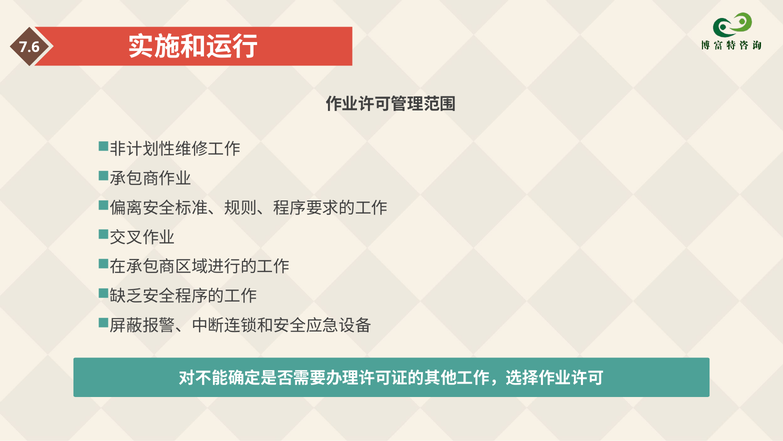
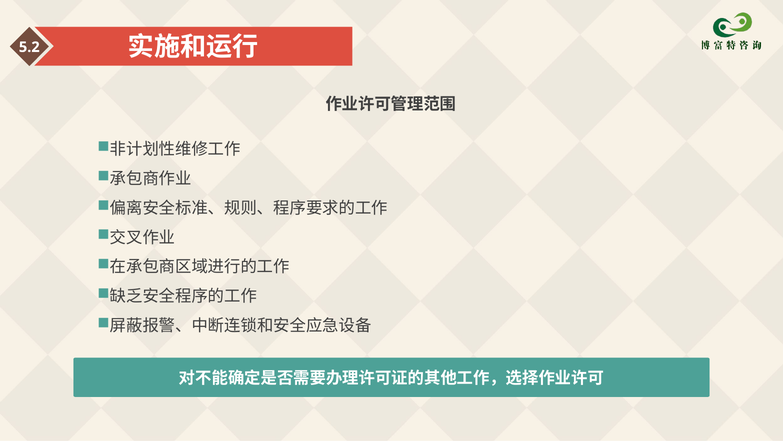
7.6: 7.6 -> 5.2
